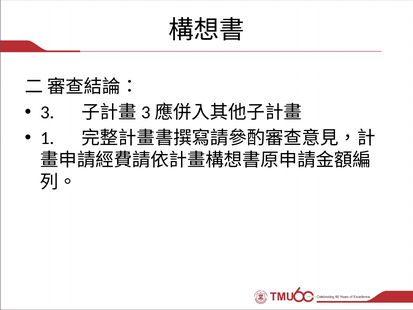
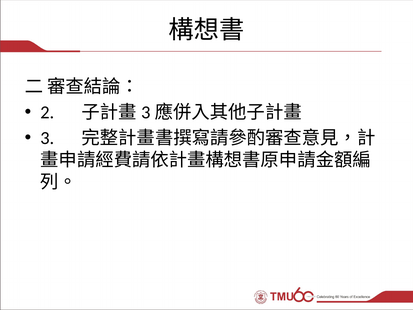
3: 3 -> 2
1: 1 -> 3
